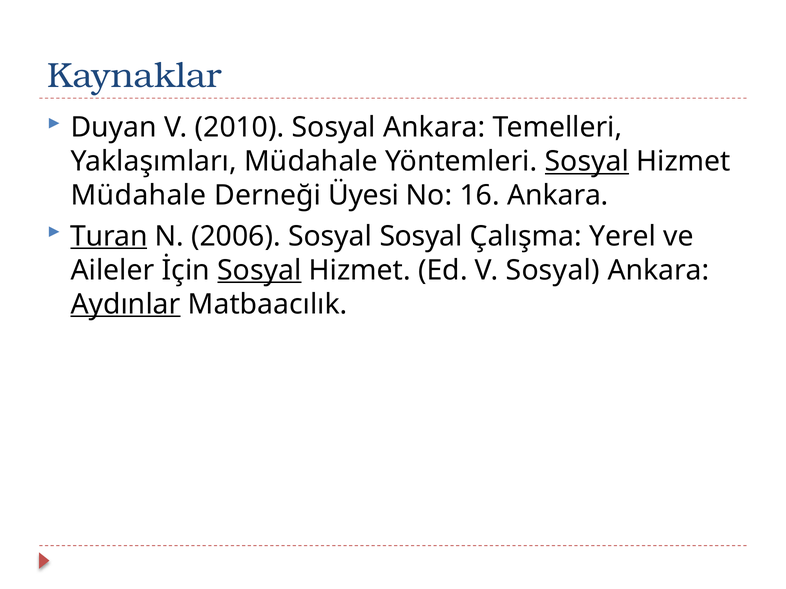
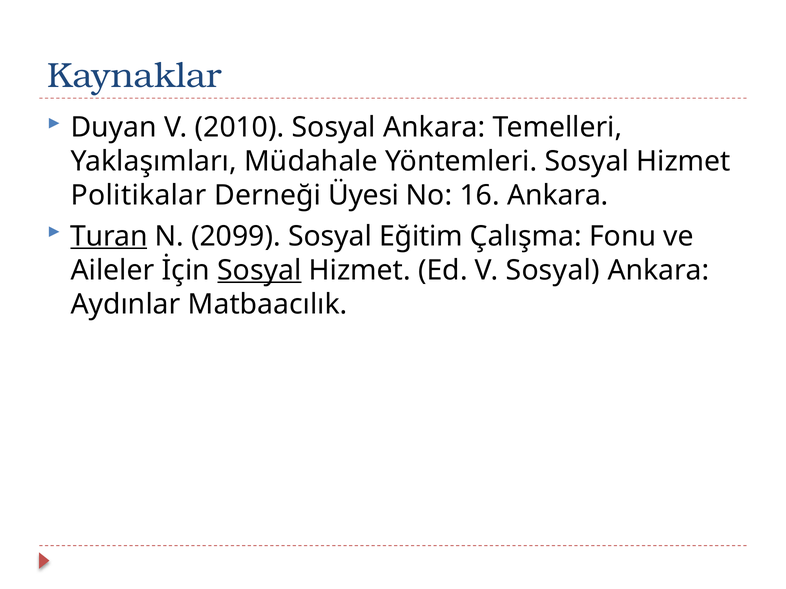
Sosyal at (587, 162) underline: present -> none
Müdahale at (139, 196): Müdahale -> Politikalar
2006: 2006 -> 2099
Sosyal Sosyal: Sosyal -> Eğitim
Yerel: Yerel -> Fonu
Aydınlar underline: present -> none
